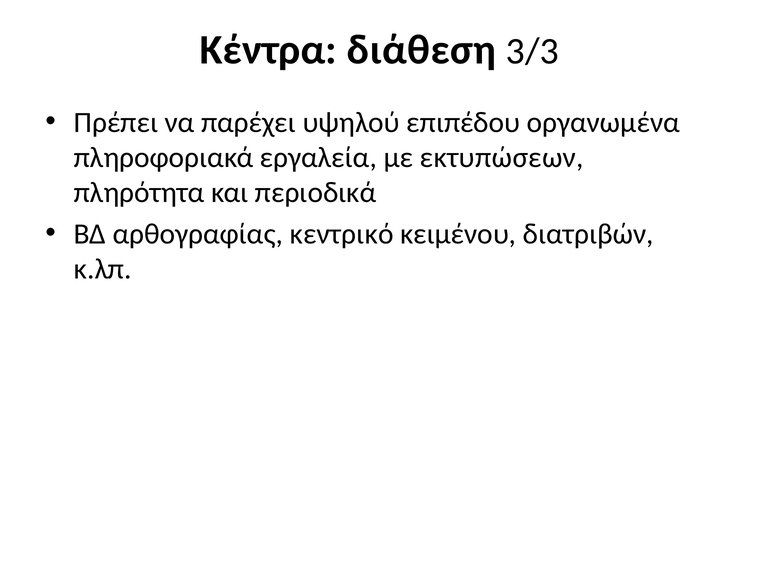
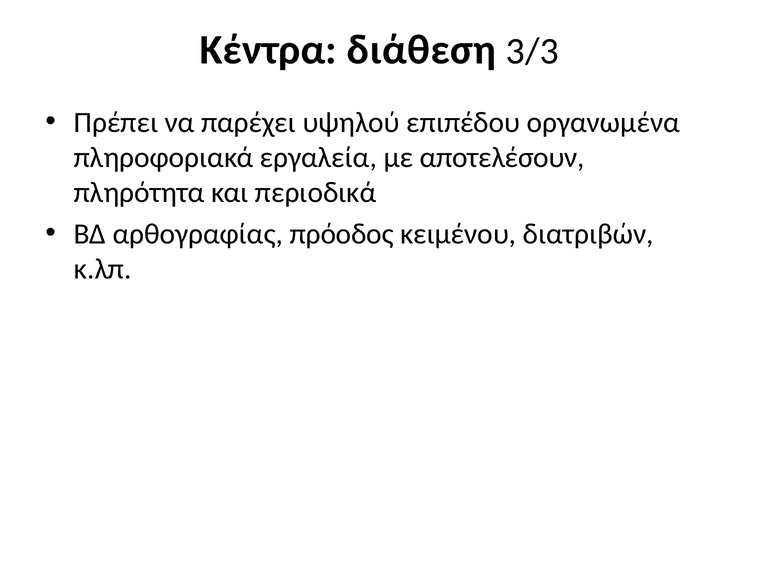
εκτυπώσεων: εκτυπώσεων -> αποτελέσουν
κεντρικό: κεντρικό -> πρόοδος
